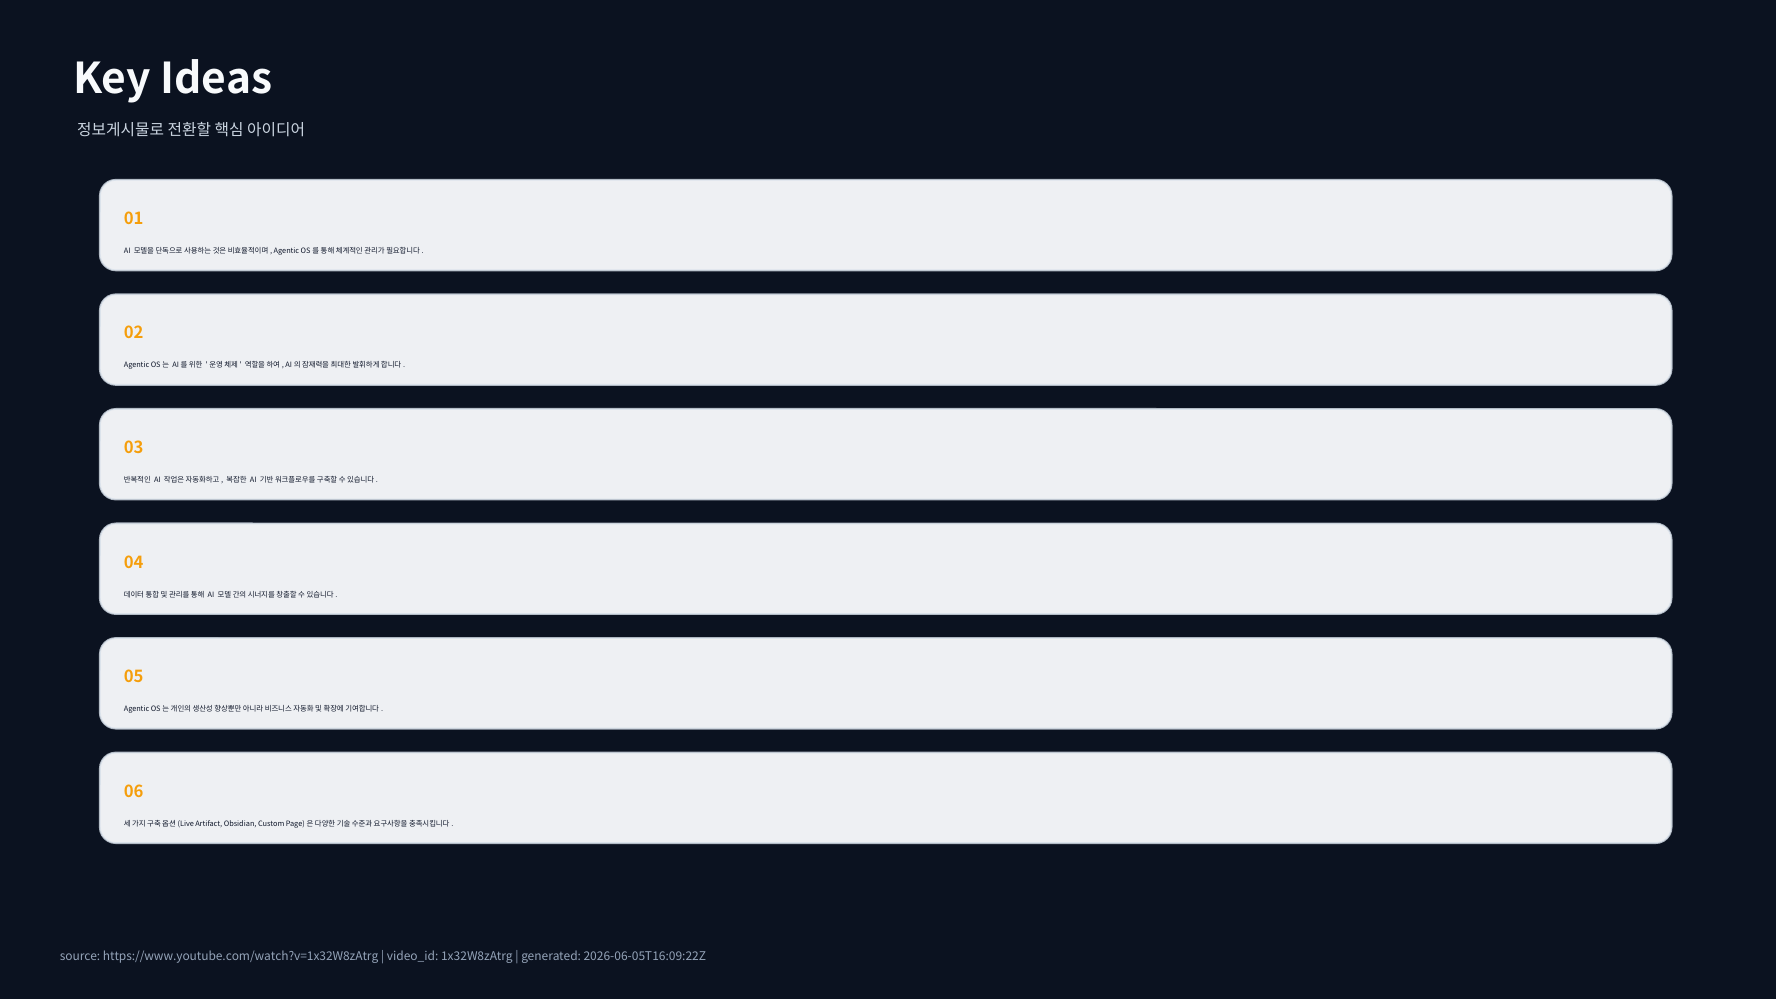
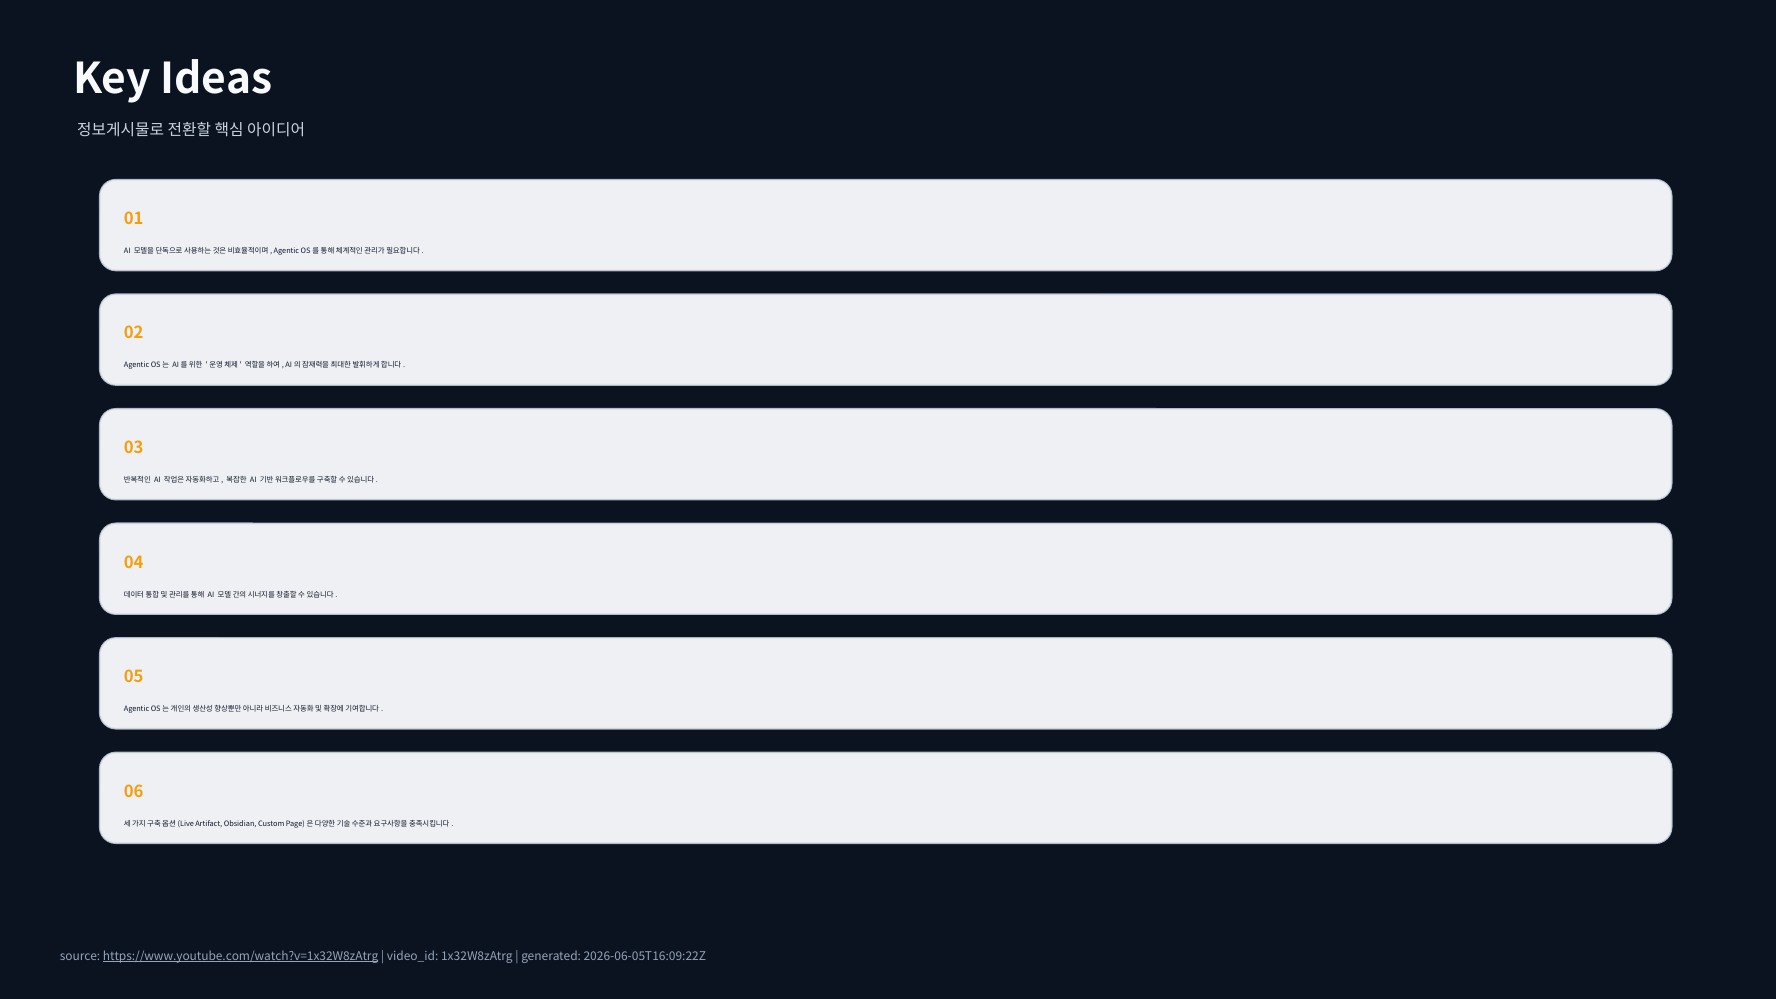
https://www.youtube.com/watch?v=1x32W8zAtrg underline: none -> present
